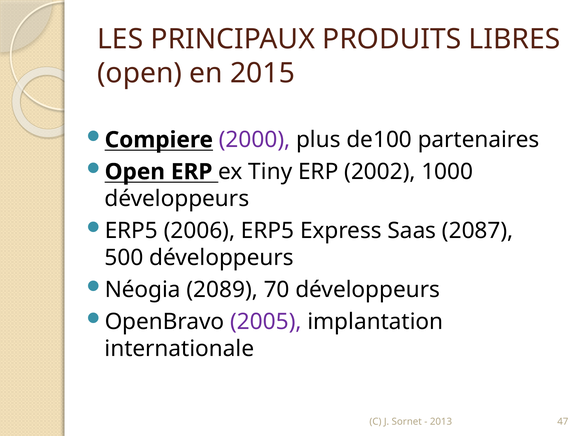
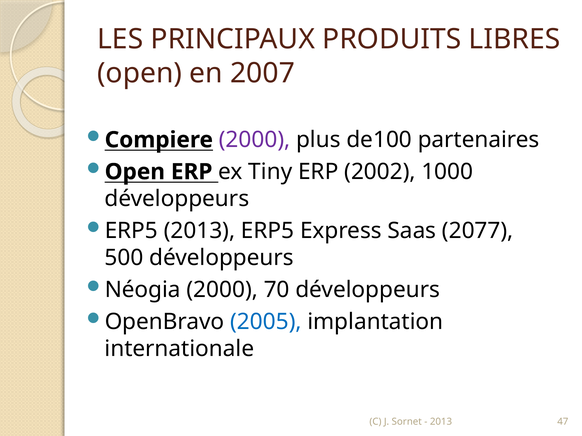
2015: 2015 -> 2007
ERP5 2006: 2006 -> 2013
2087: 2087 -> 2077
Néogia 2089: 2089 -> 2000
2005 colour: purple -> blue
